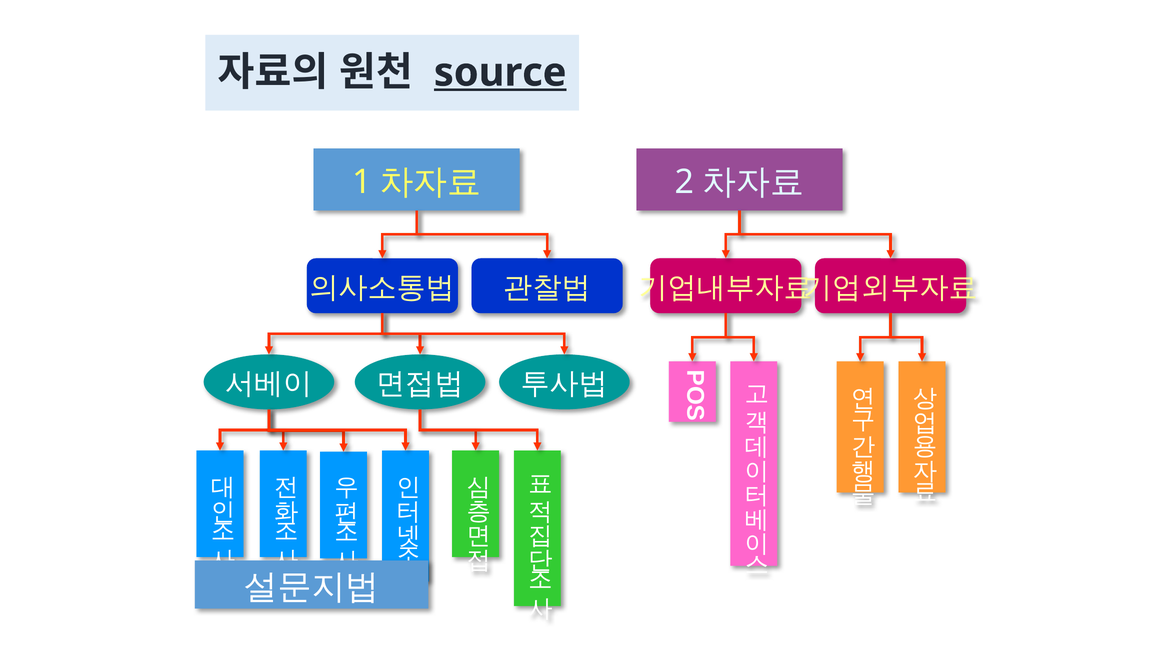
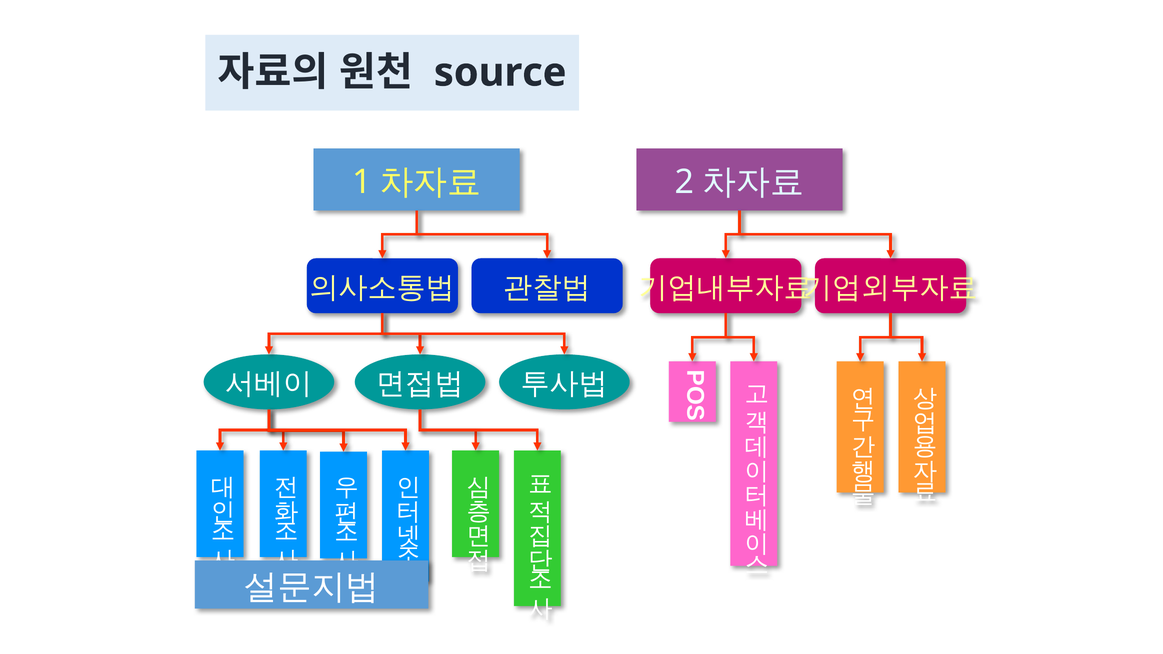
source underline: present -> none
